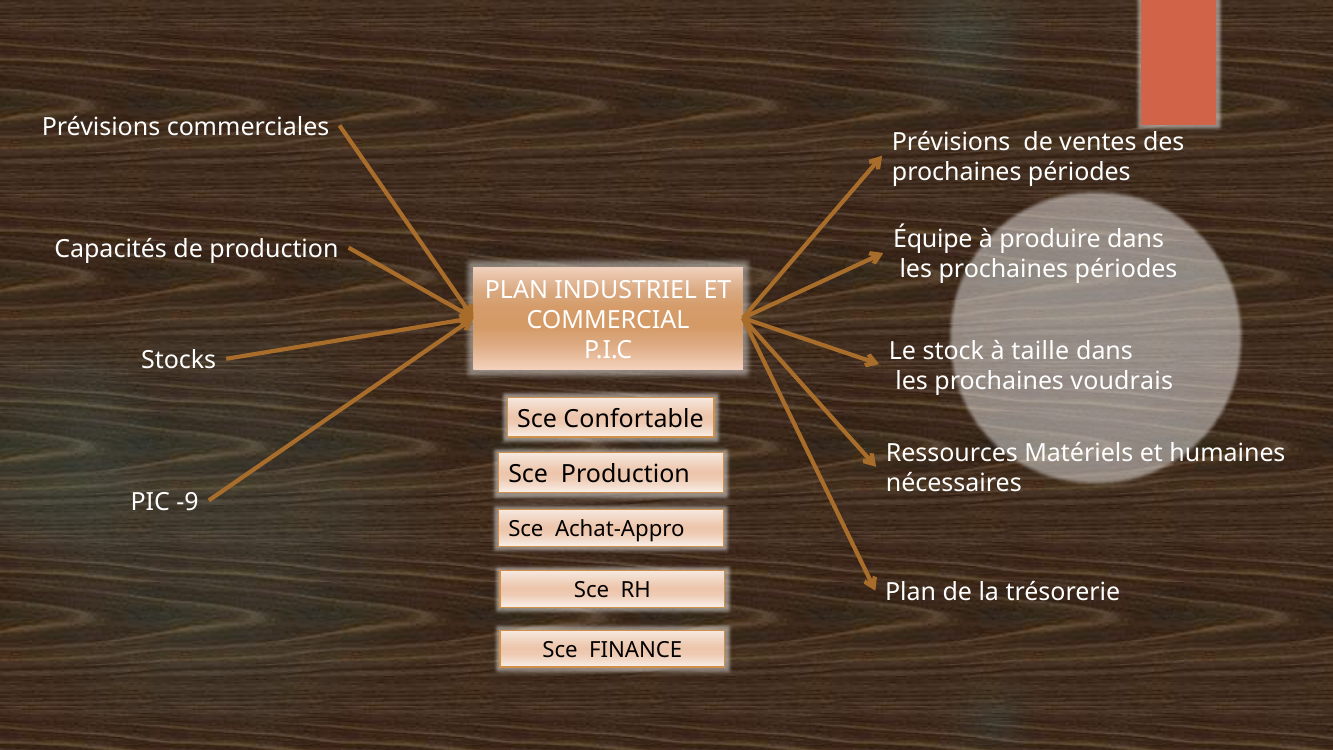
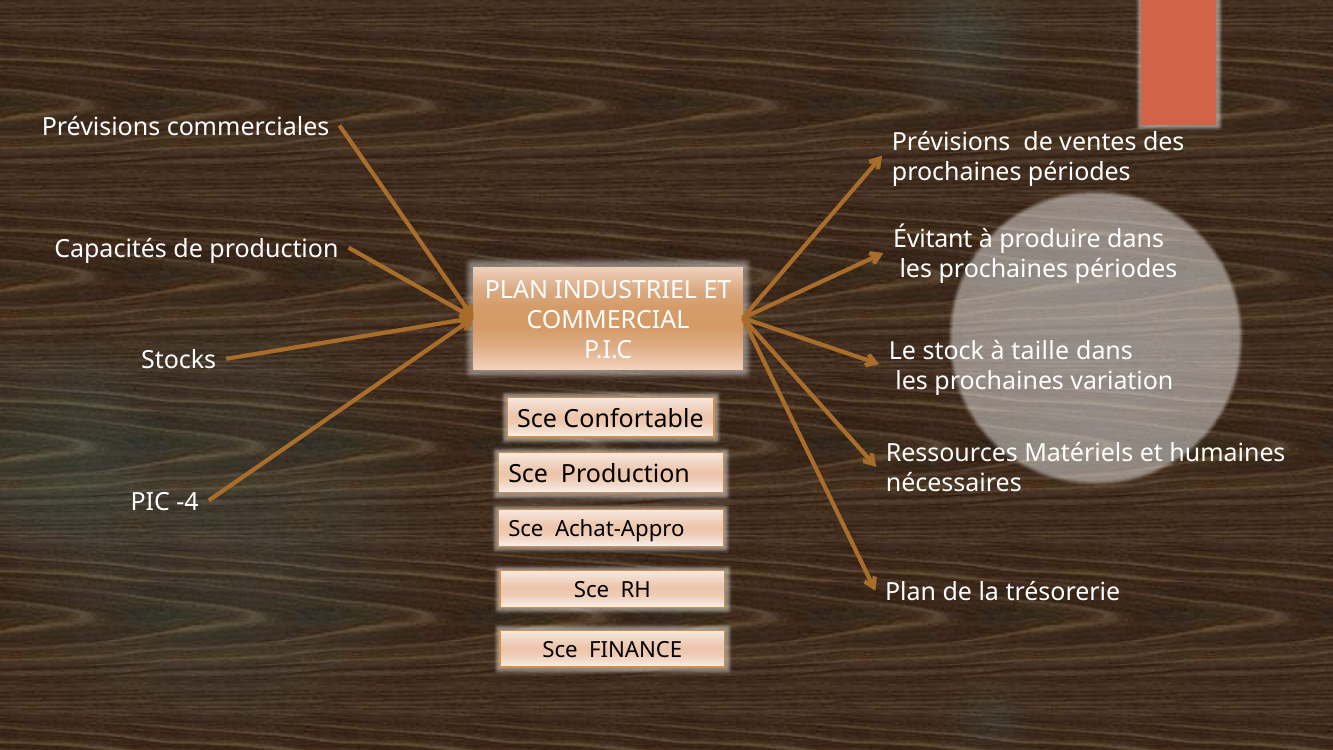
Équipe: Équipe -> Évitant
voudrais: voudrais -> variation
-9: -9 -> -4
